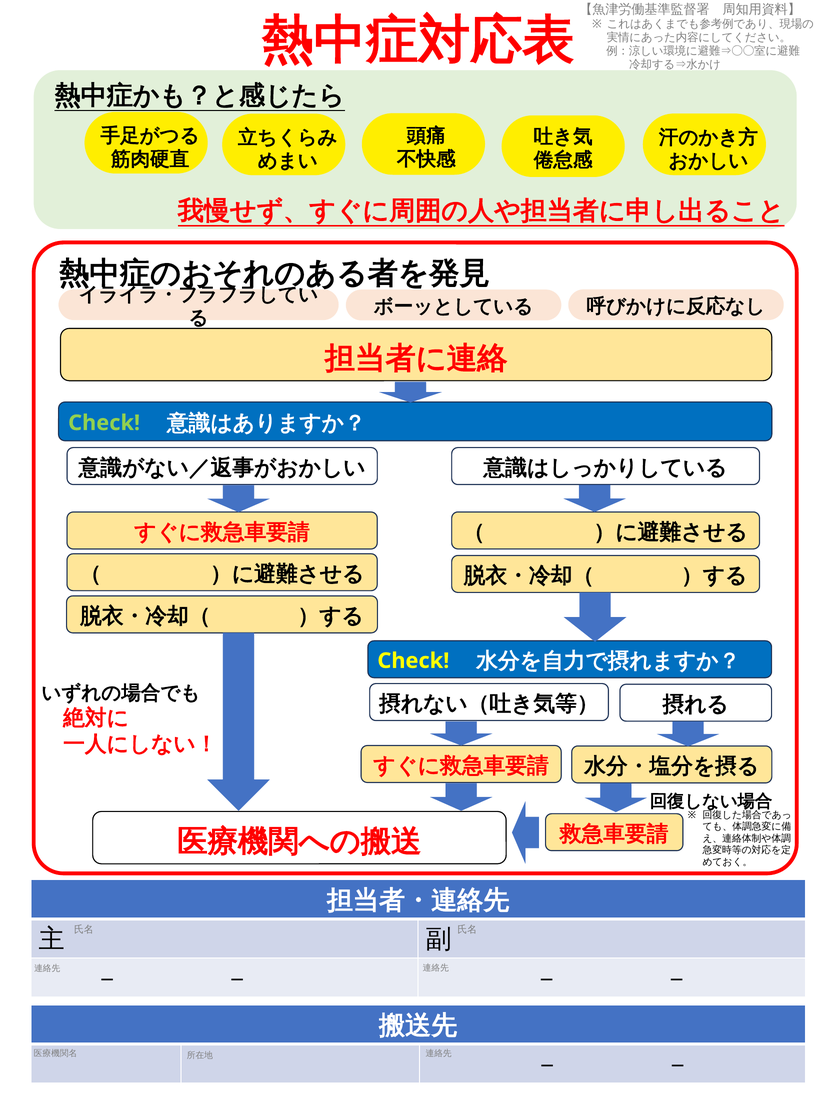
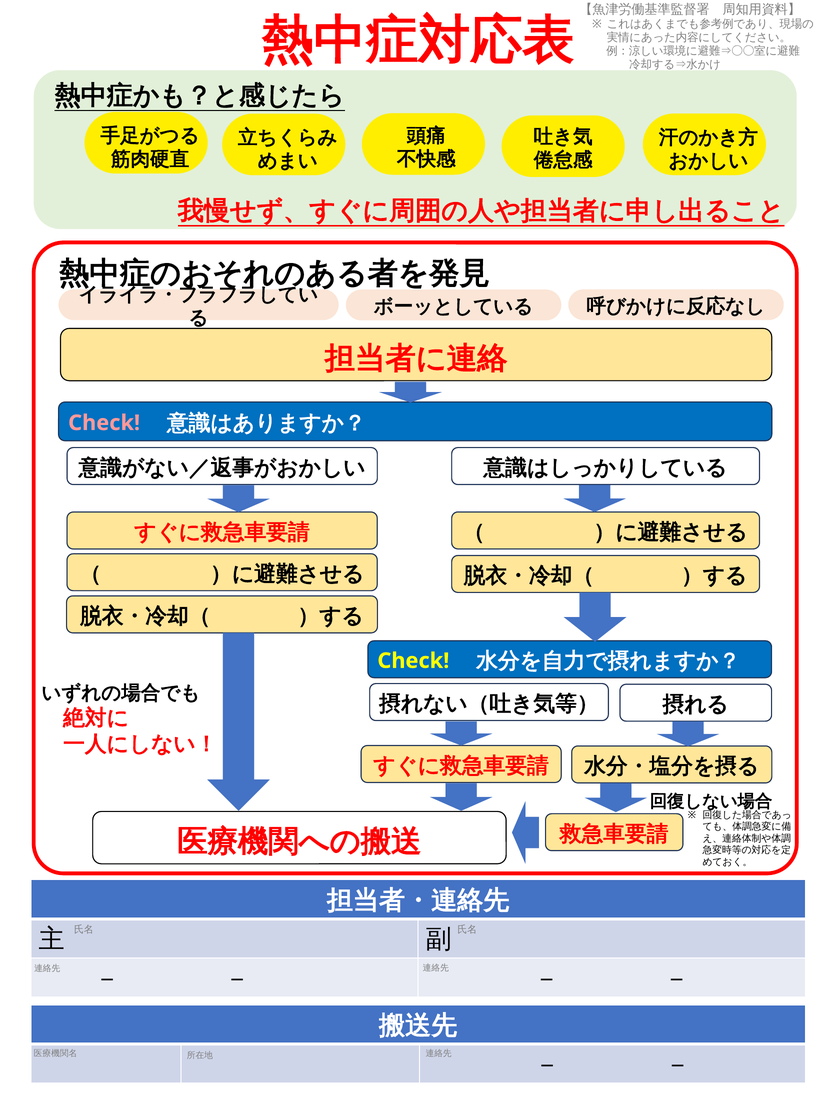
Check at (104, 423) colour: light green -> pink
